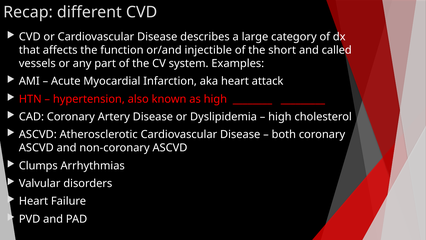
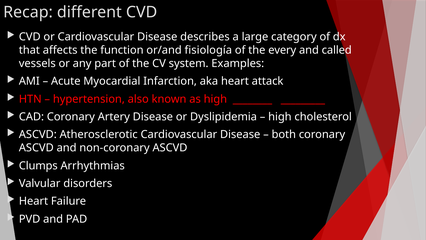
injectible: injectible -> fisiología
short: short -> every
